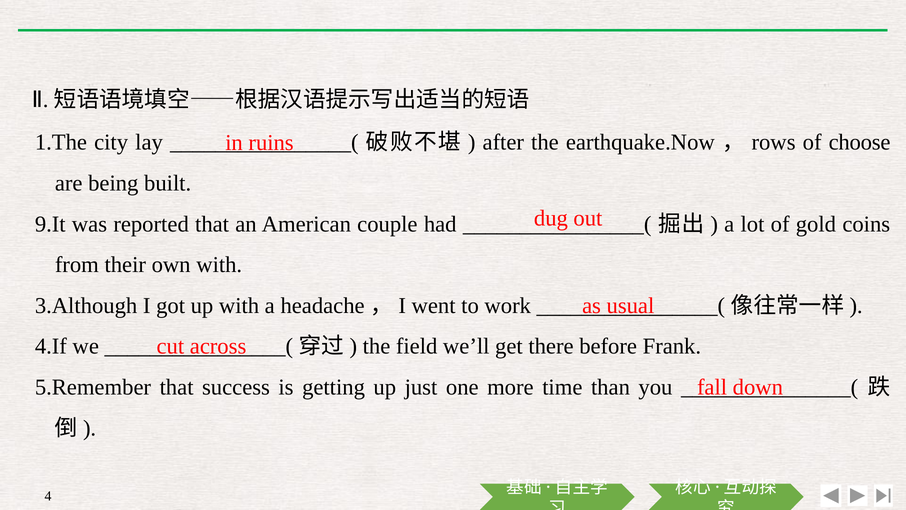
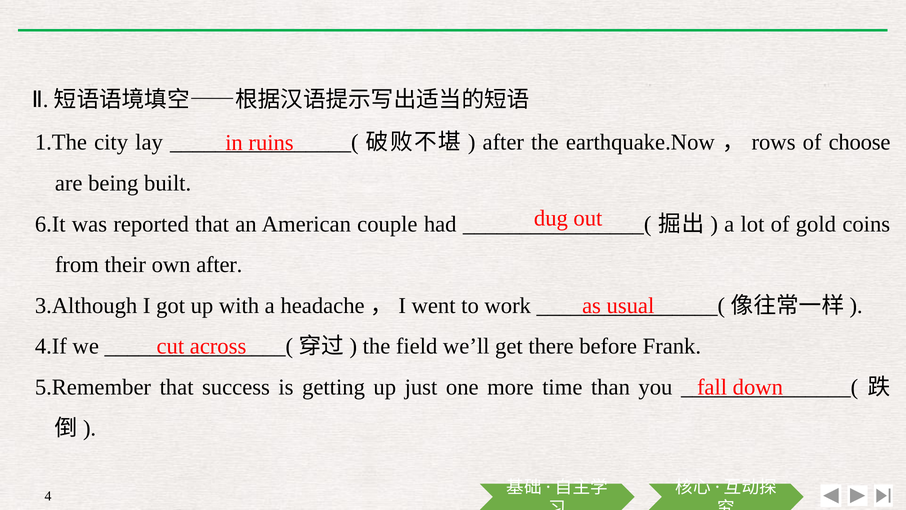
9.It: 9.It -> 6.It
own with: with -> after
